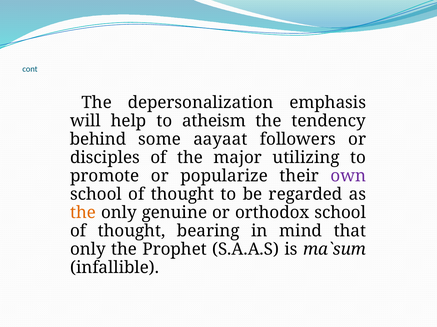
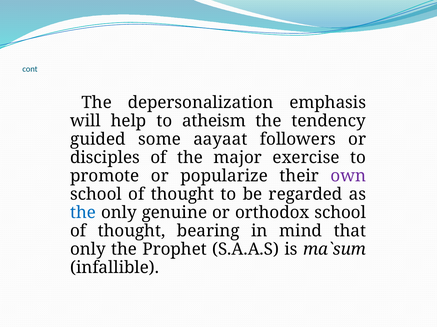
behind: behind -> guided
utilizing: utilizing -> exercise
the at (83, 213) colour: orange -> blue
